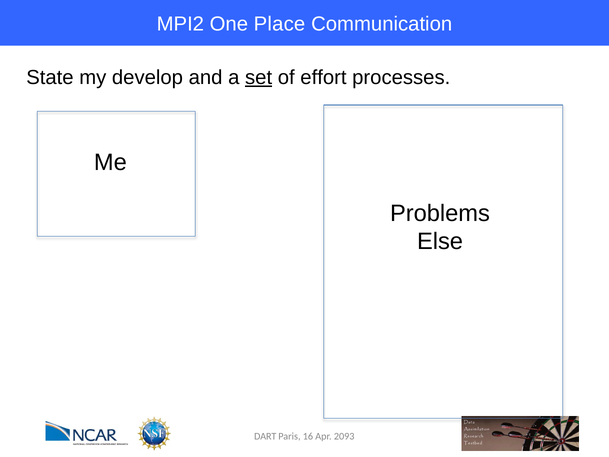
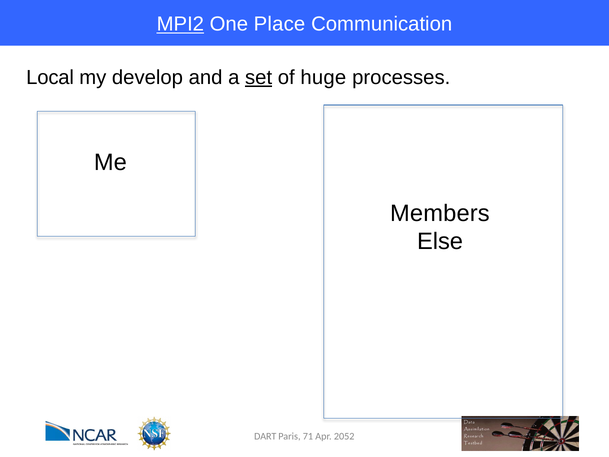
MPI2 underline: none -> present
State: State -> Local
effort: effort -> huge
Problems: Problems -> Members
16: 16 -> 71
2093: 2093 -> 2052
